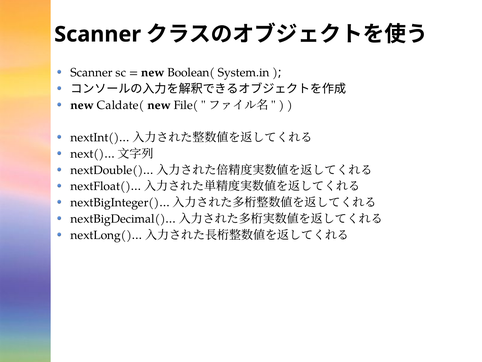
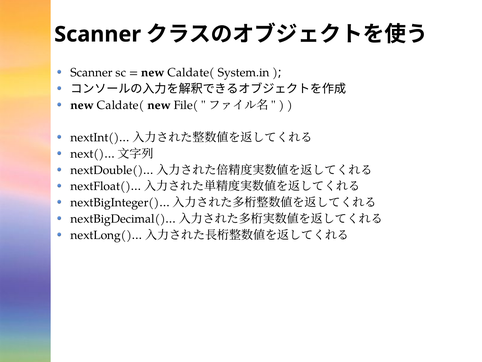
Boolean( at (191, 73): Boolean( -> Caldate(
